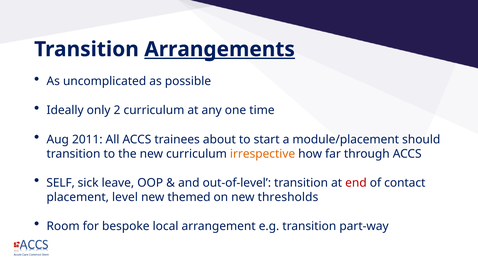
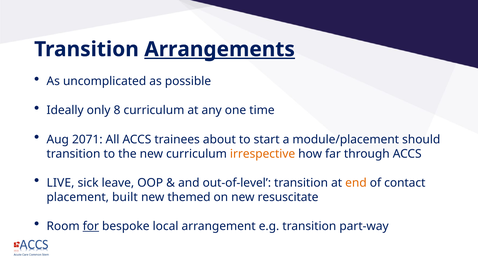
2: 2 -> 8
2011: 2011 -> 2071
SELF: SELF -> LIVE
end colour: red -> orange
level: level -> built
thresholds: thresholds -> resuscitate
for underline: none -> present
